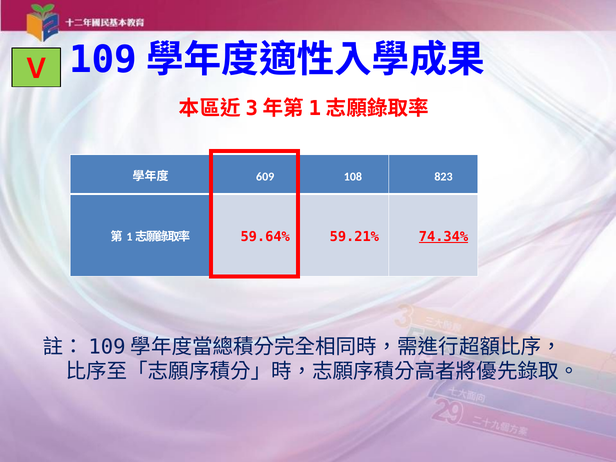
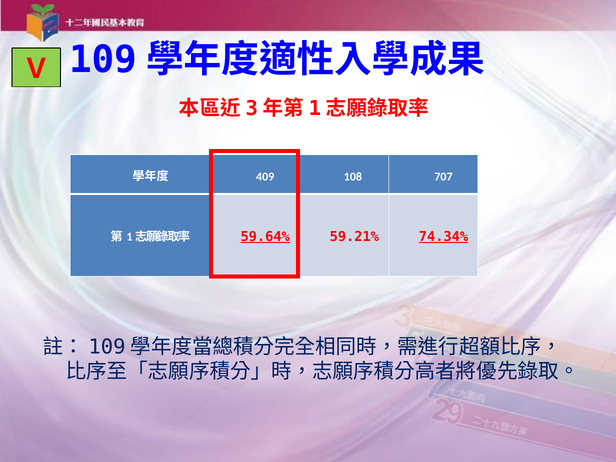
609: 609 -> 409
823: 823 -> 707
59.64% underline: none -> present
